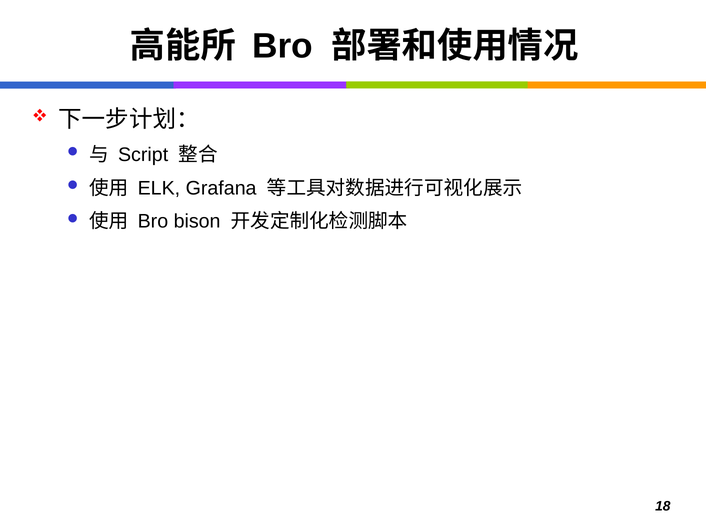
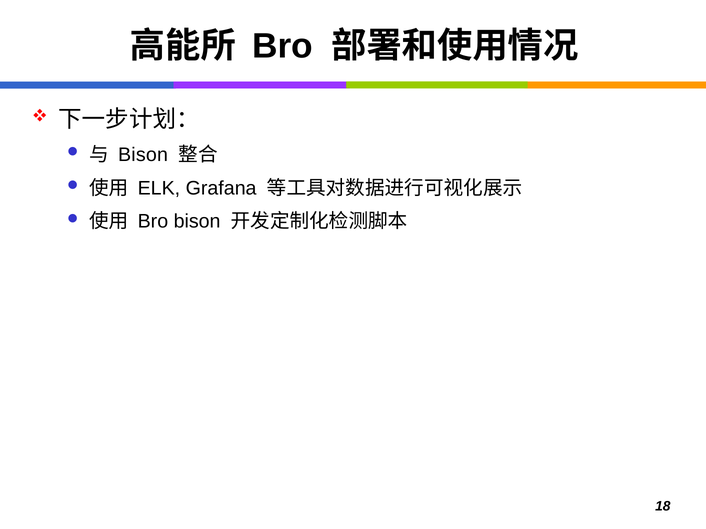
Script at (143, 155): Script -> Bison
